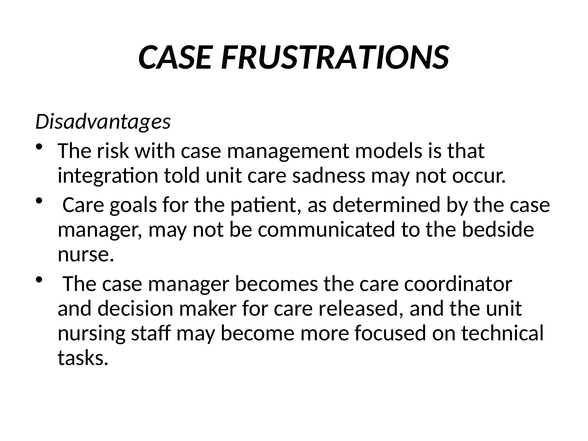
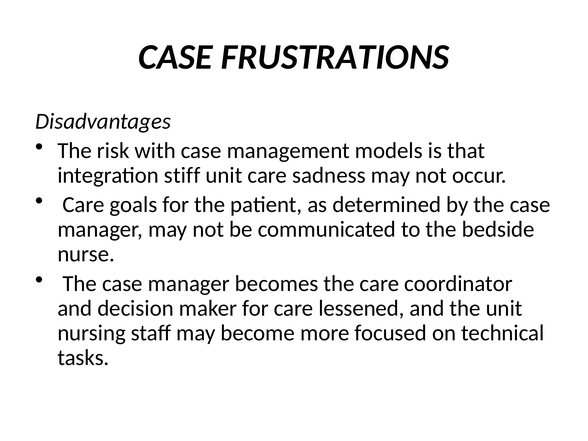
told: told -> stiff
released: released -> lessened
